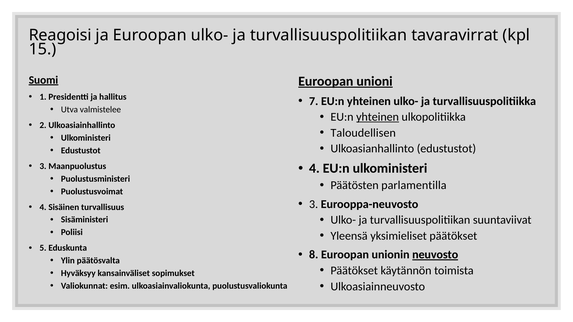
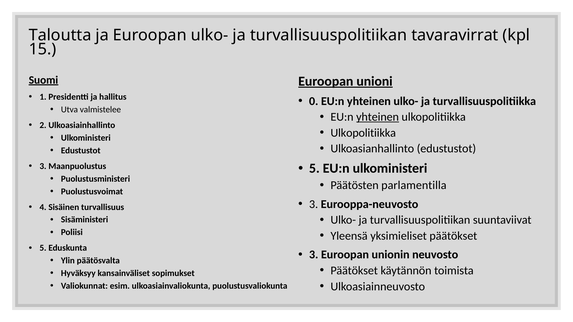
Reagoisi: Reagoisi -> Taloutta
7: 7 -> 0
Taloudellisen at (363, 133): Taloudellisen -> Ulkopolitiikka
4 at (314, 169): 4 -> 5
8 at (314, 255): 8 -> 3
neuvosto underline: present -> none
